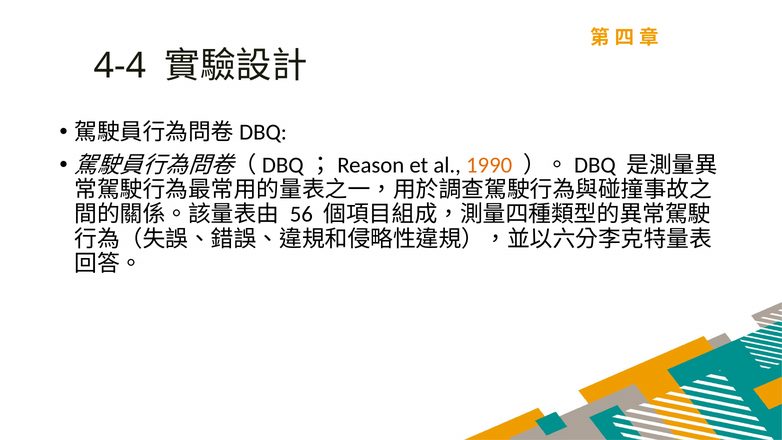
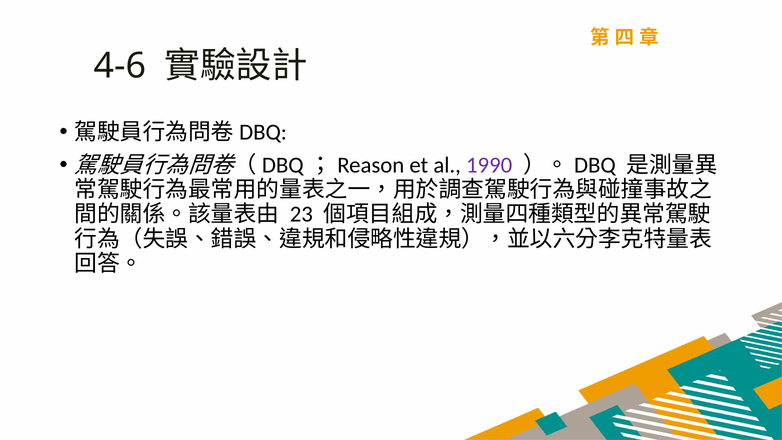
4-4: 4-4 -> 4-6
1990 colour: orange -> purple
56: 56 -> 23
